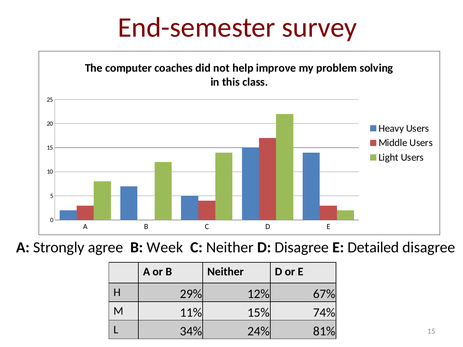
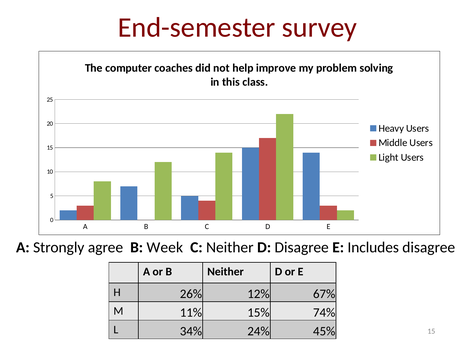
Detailed: Detailed -> Includes
29%: 29% -> 26%
81%: 81% -> 45%
